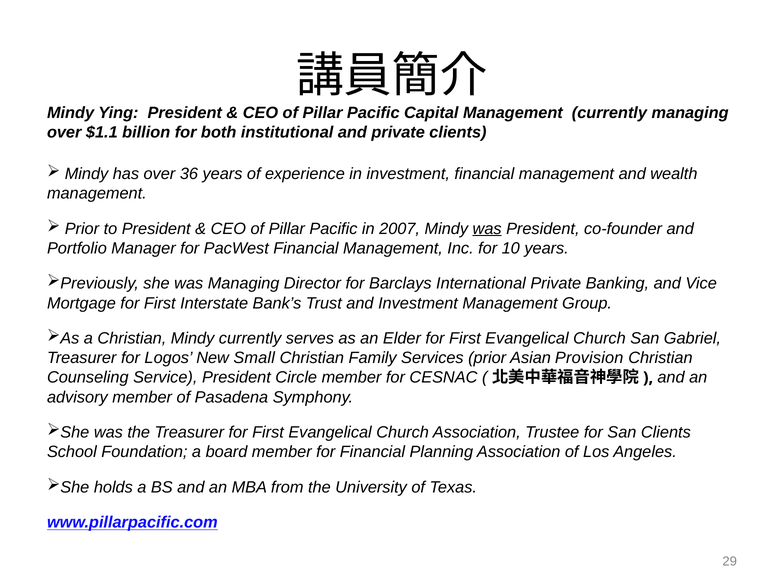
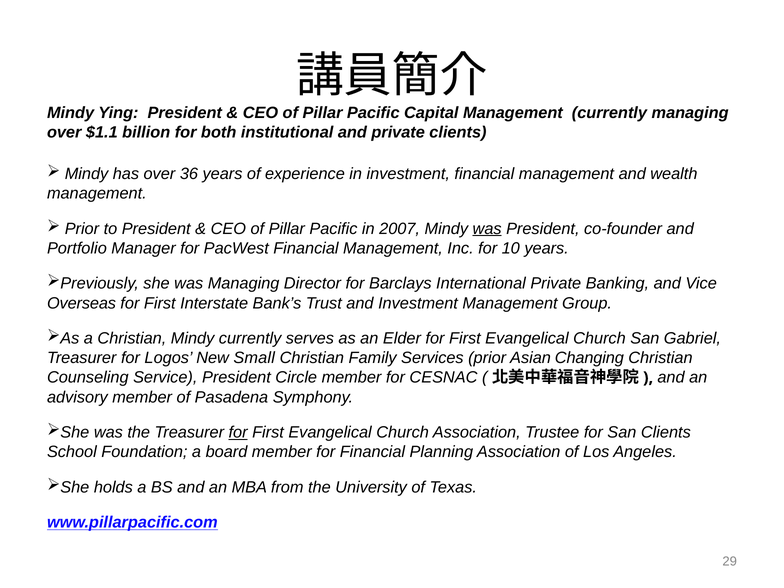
Mortgage: Mortgage -> Overseas
Provision: Provision -> Changing
for at (238, 432) underline: none -> present
